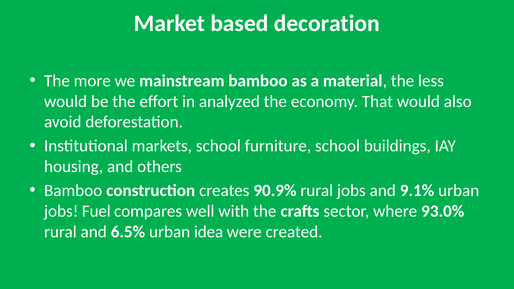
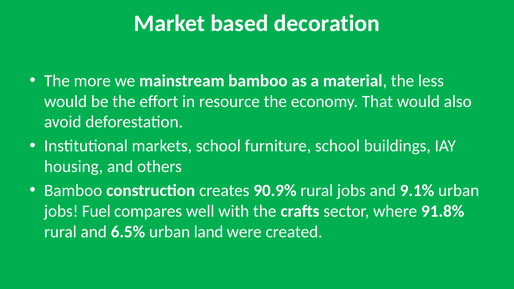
analyzed: analyzed -> resource
93.0%: 93.0% -> 91.8%
idea: idea -> land
